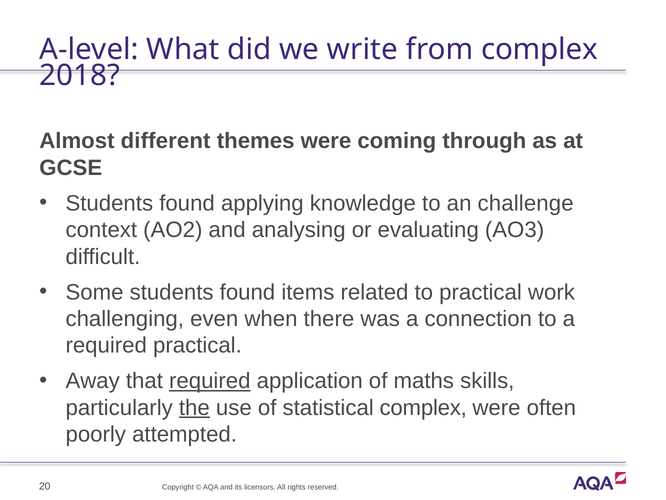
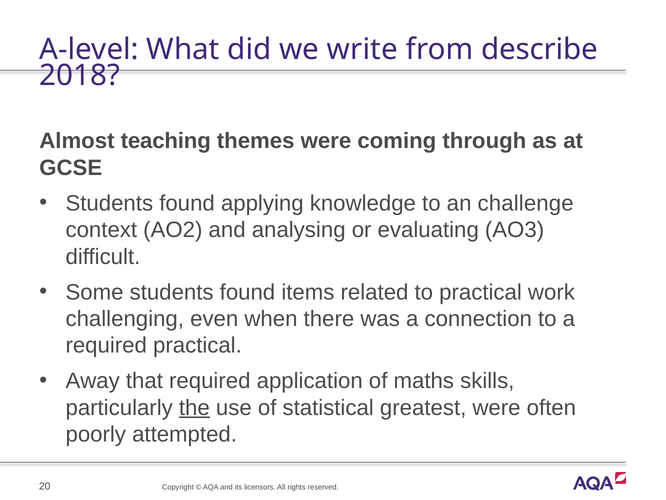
from complex: complex -> describe
different: different -> teaching
required at (210, 381) underline: present -> none
statistical complex: complex -> greatest
